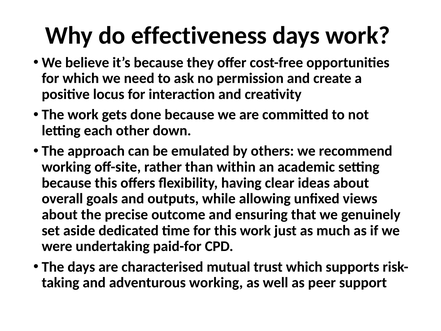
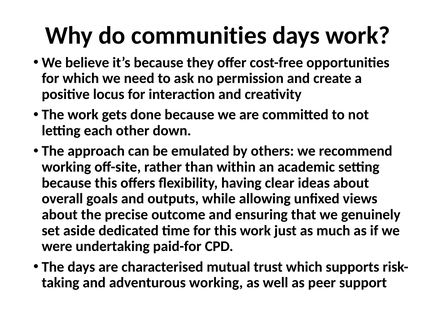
effectiveness: effectiveness -> communities
